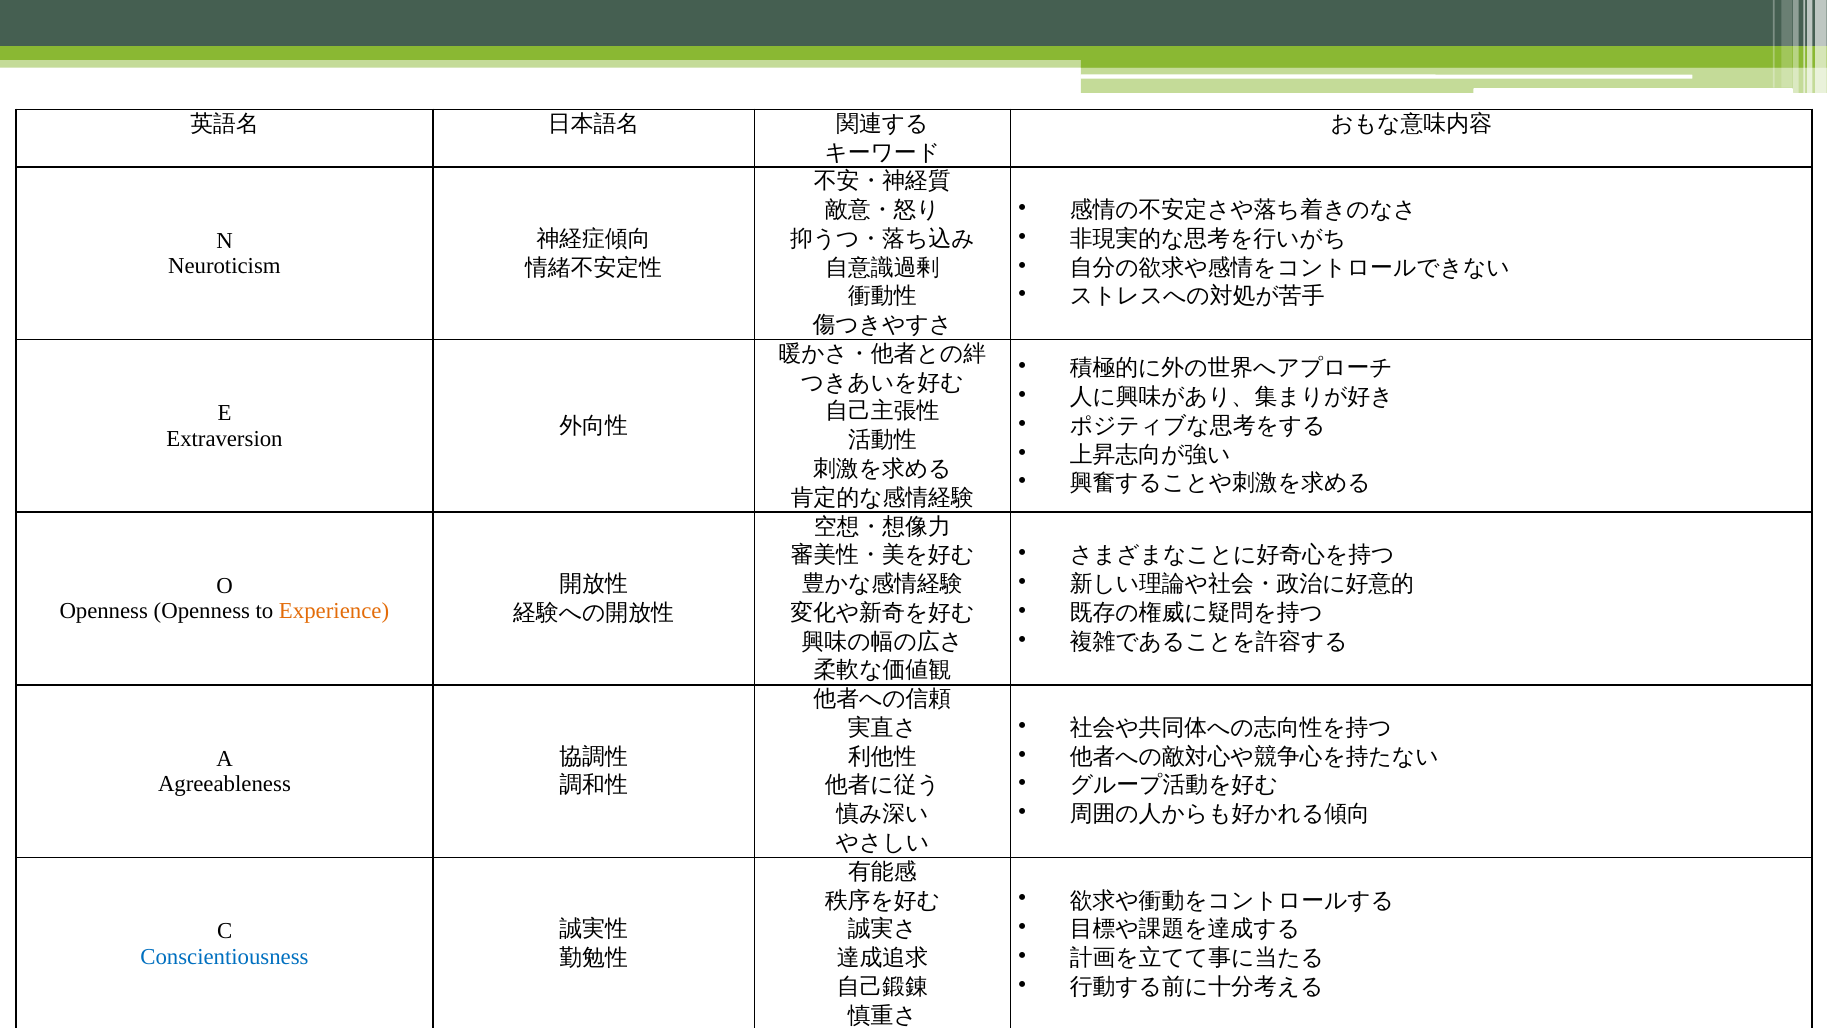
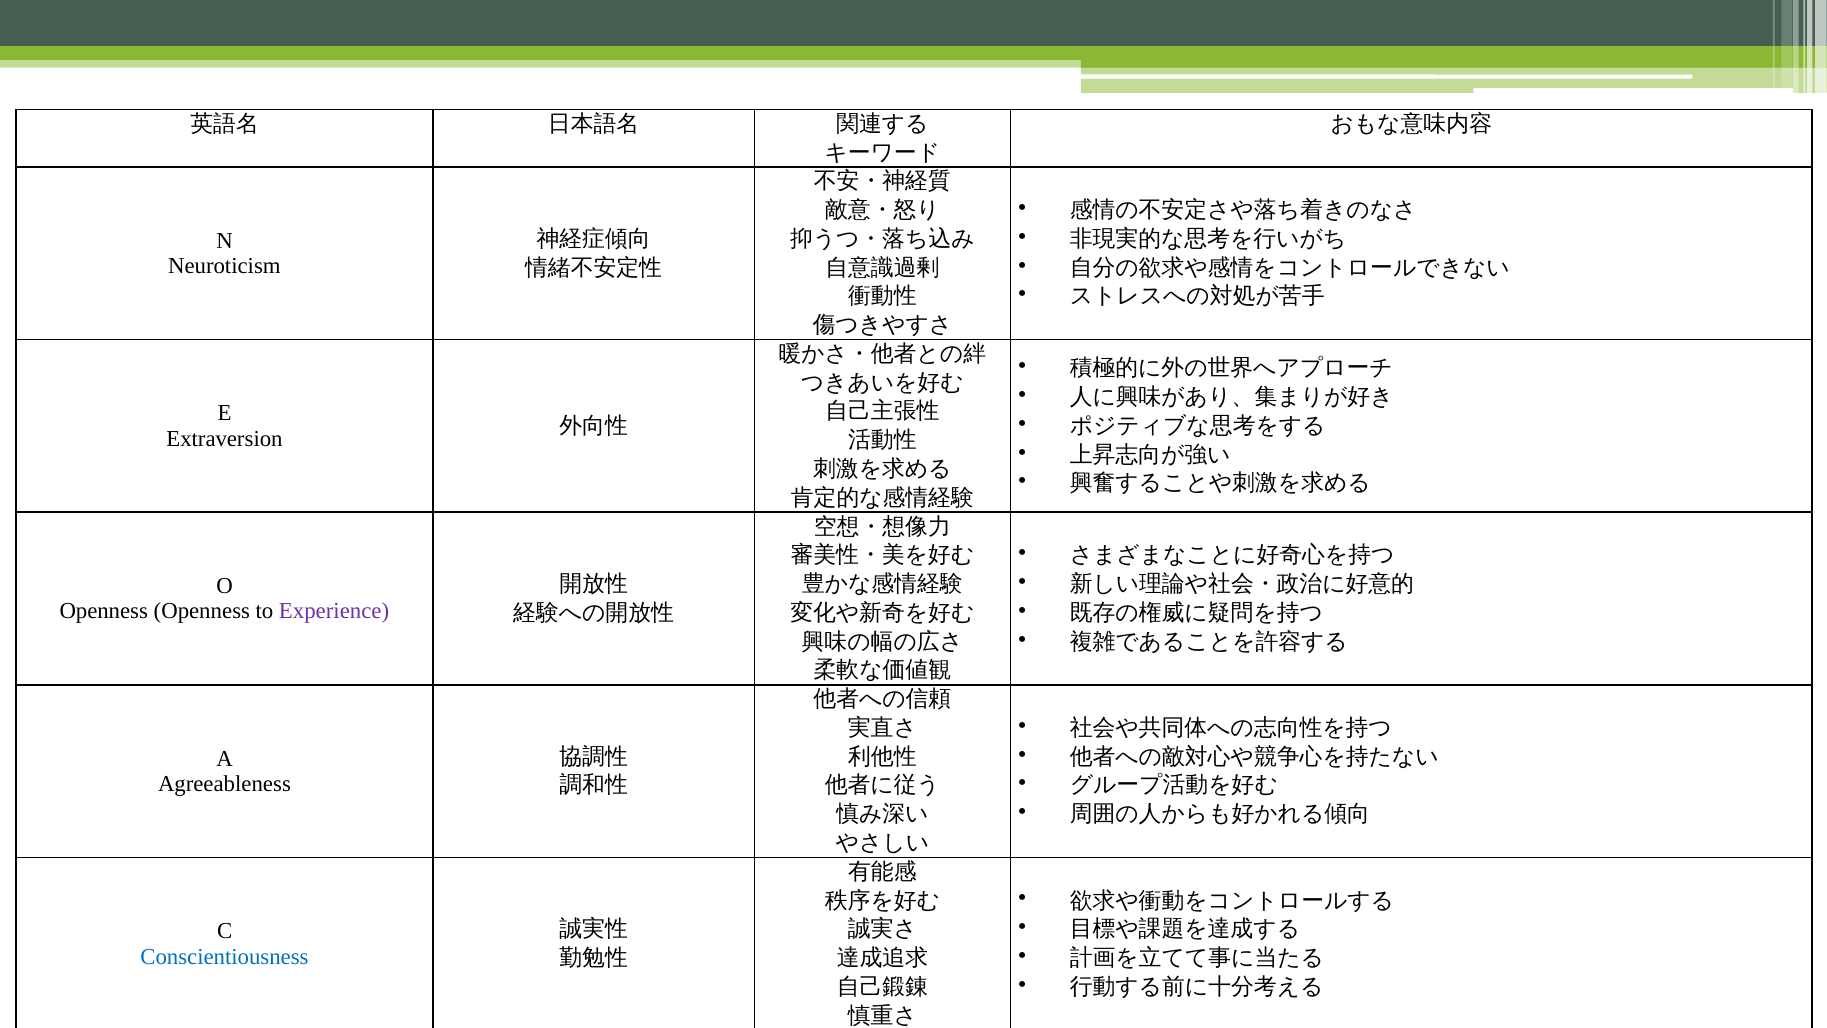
Experience colour: orange -> purple
